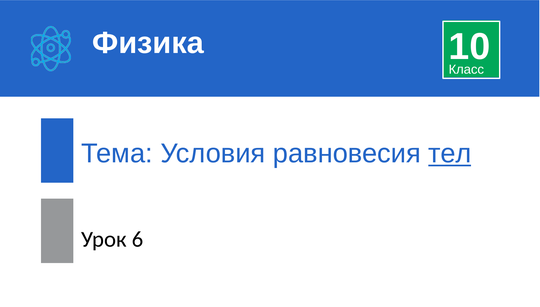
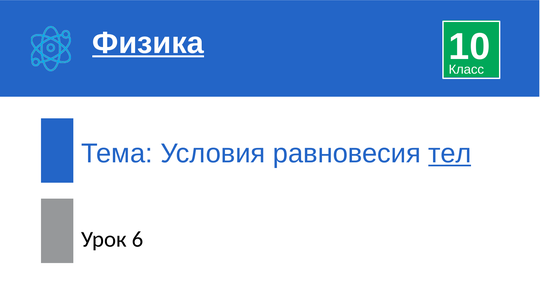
Физика underline: none -> present
